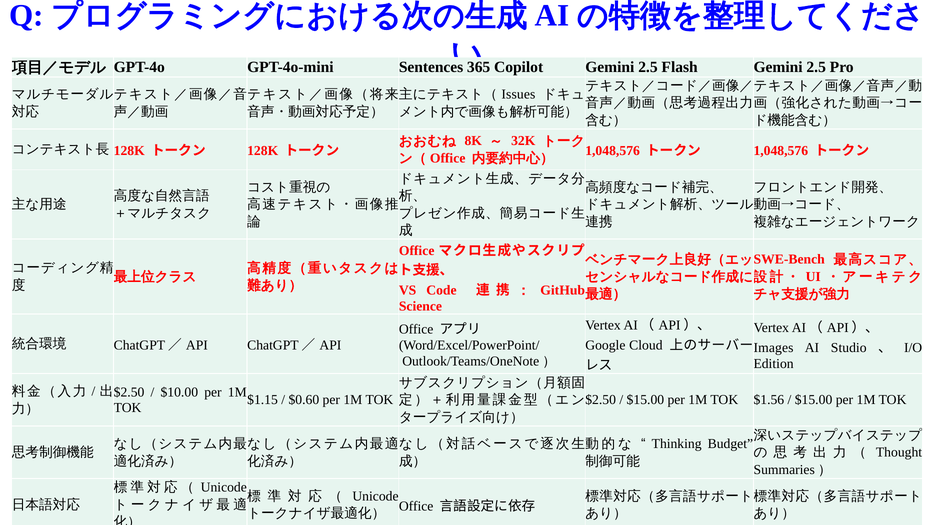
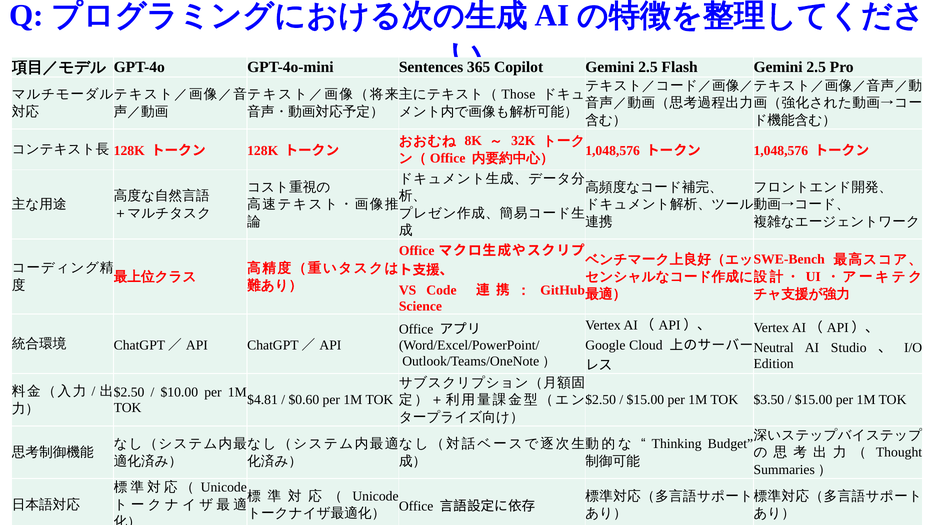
Issues: Issues -> Those
Images: Images -> Neutral
$1.15: $1.15 -> $4.81
$1.56: $1.56 -> $3.50
